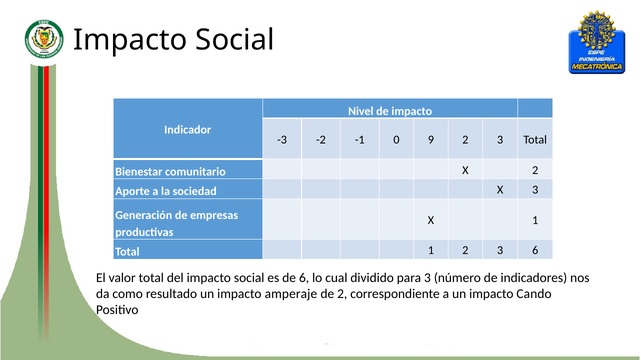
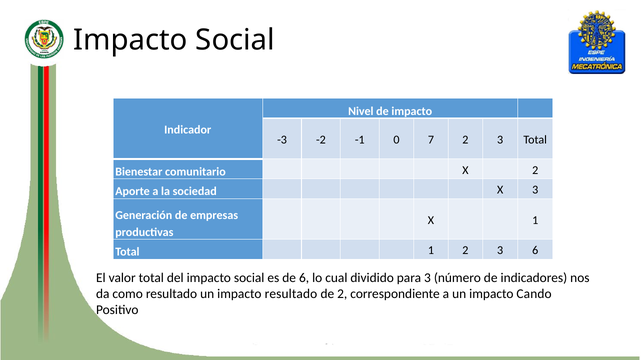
9: 9 -> 7
impacto amperaje: amperaje -> resultado
